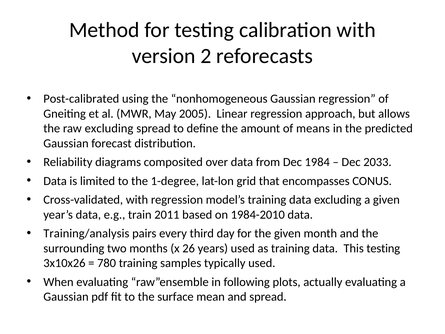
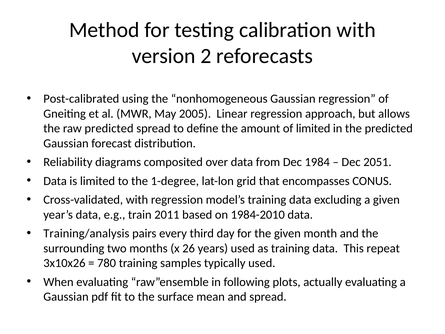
raw excluding: excluding -> predicted
of means: means -> limited
2033: 2033 -> 2051
This testing: testing -> repeat
